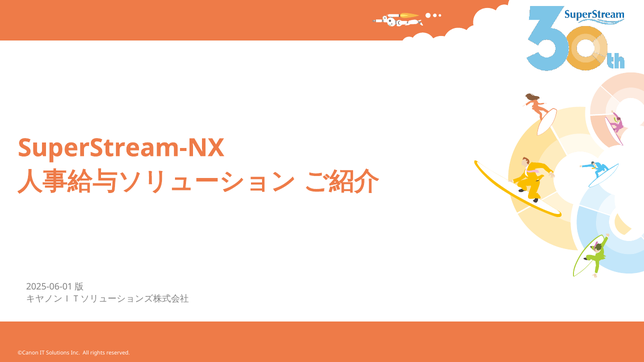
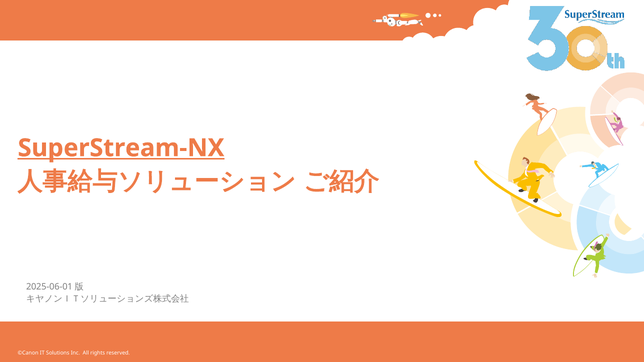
SuperStream-NX underline: none -> present
